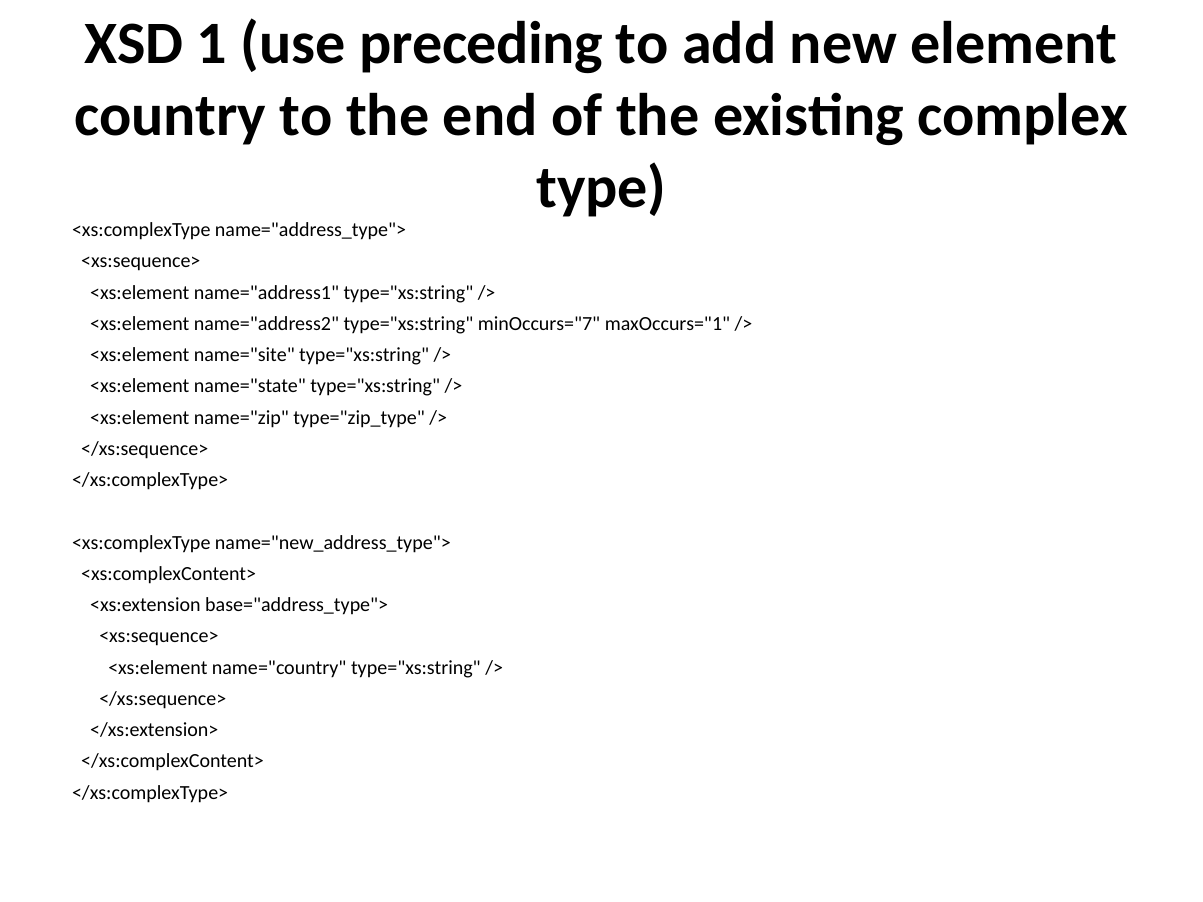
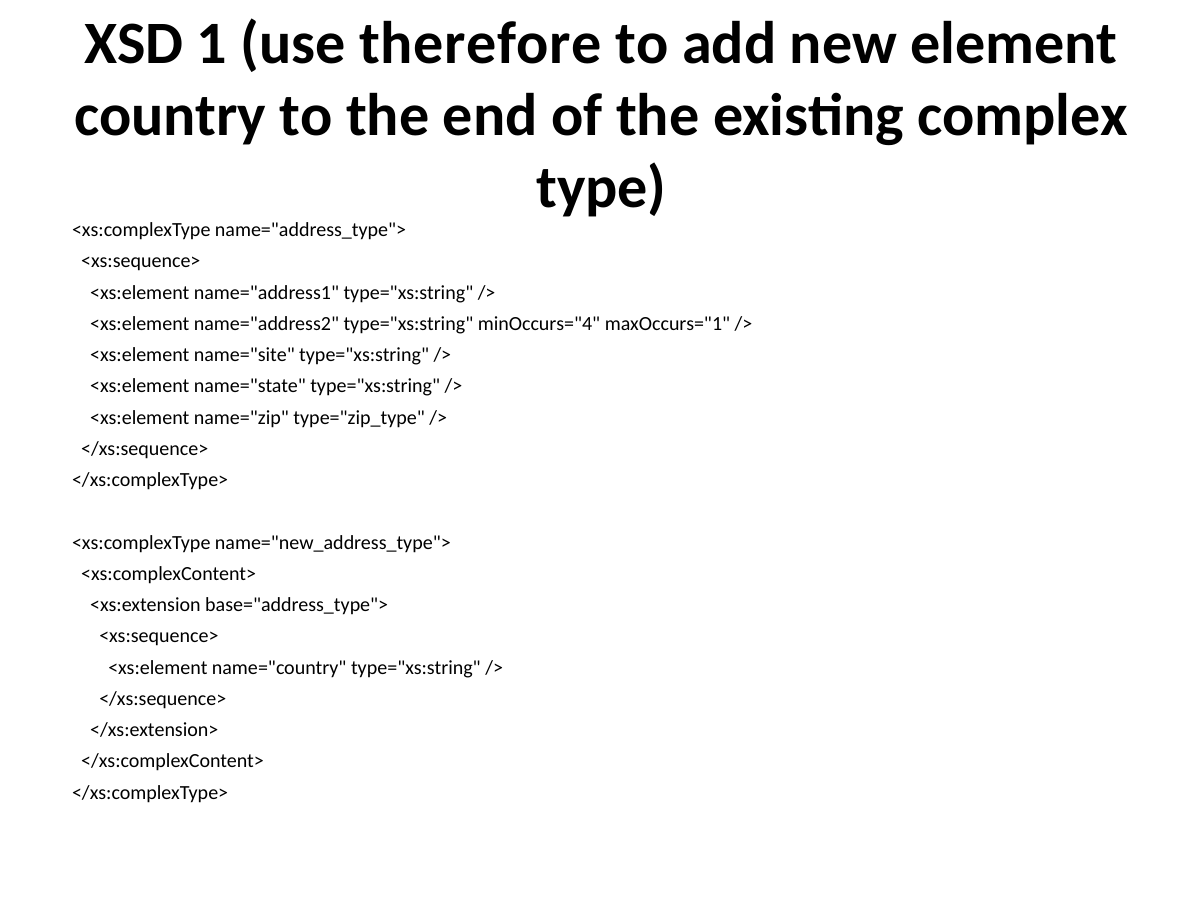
preceding: preceding -> therefore
minOccurs="7: minOccurs="7 -> minOccurs="4
